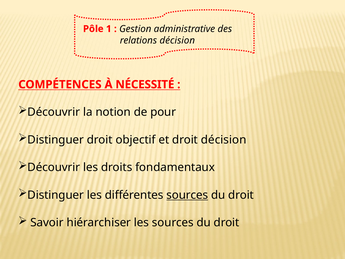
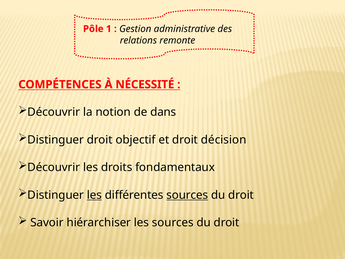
relations décision: décision -> remonte
pour: pour -> dans
les at (94, 195) underline: none -> present
